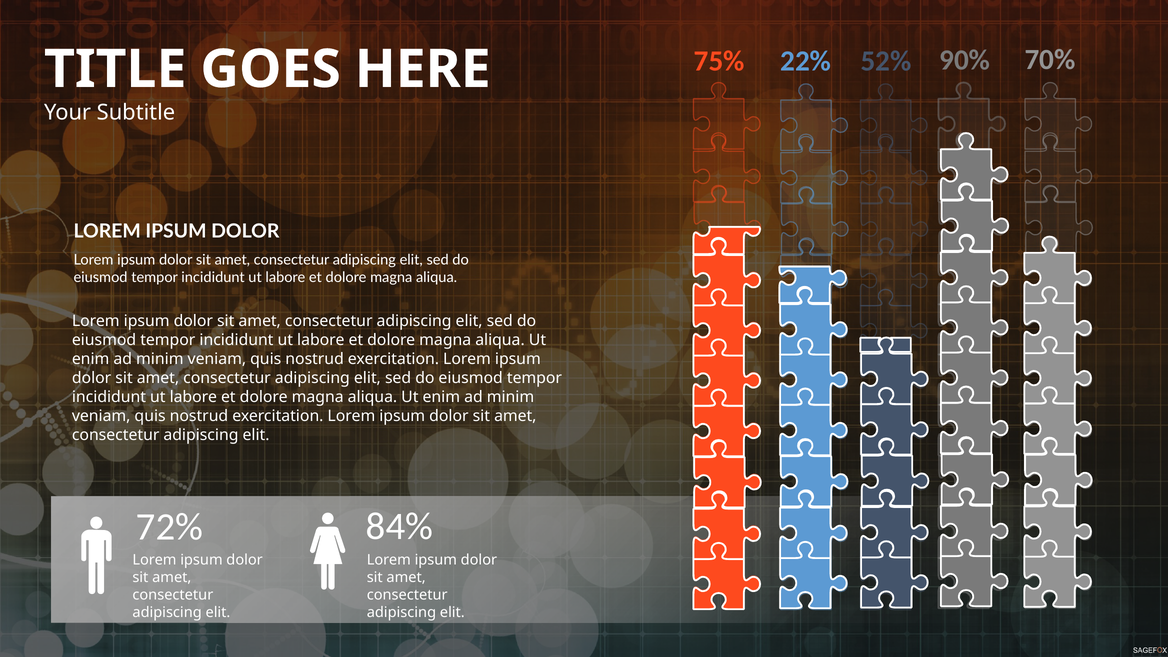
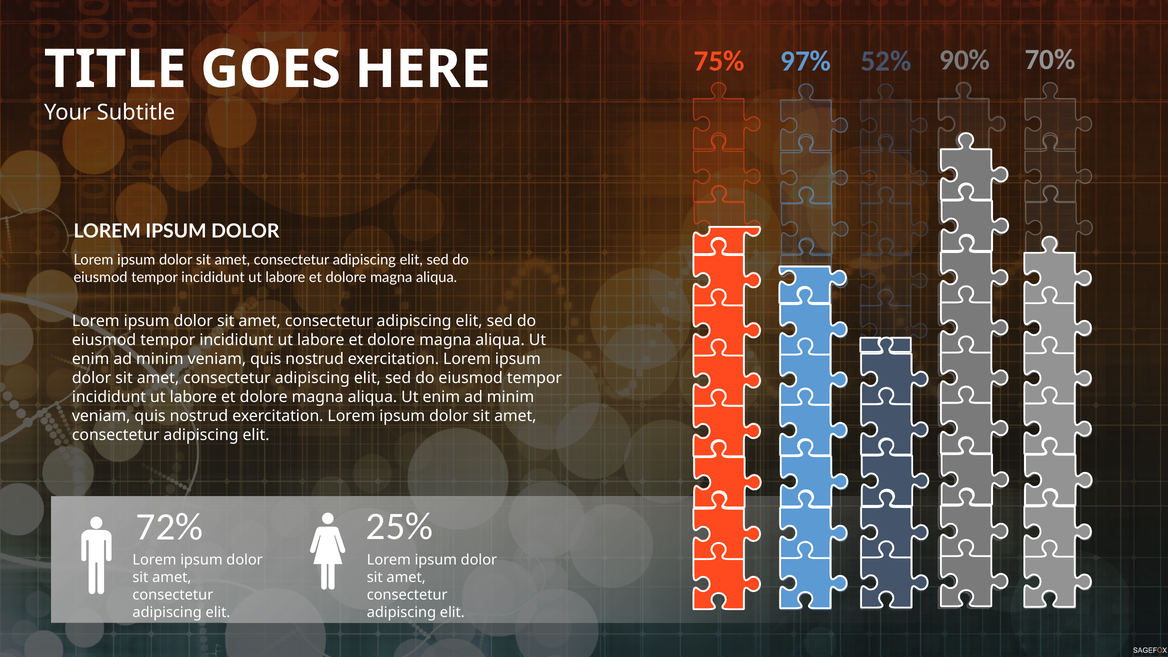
22%: 22% -> 97%
84%: 84% -> 25%
